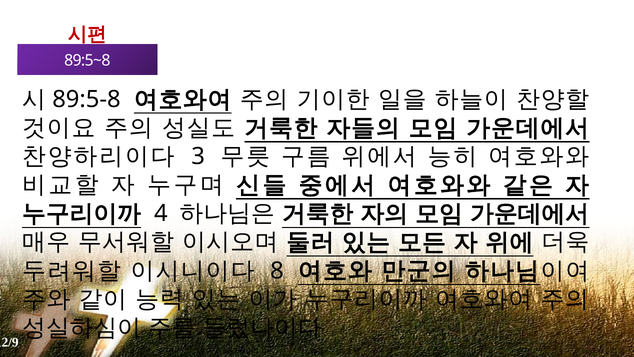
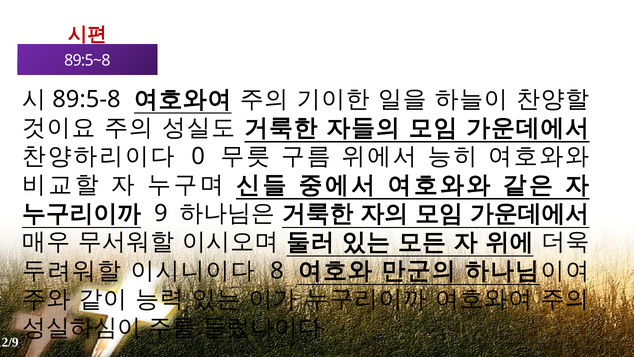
3: 3 -> 0
4: 4 -> 9
